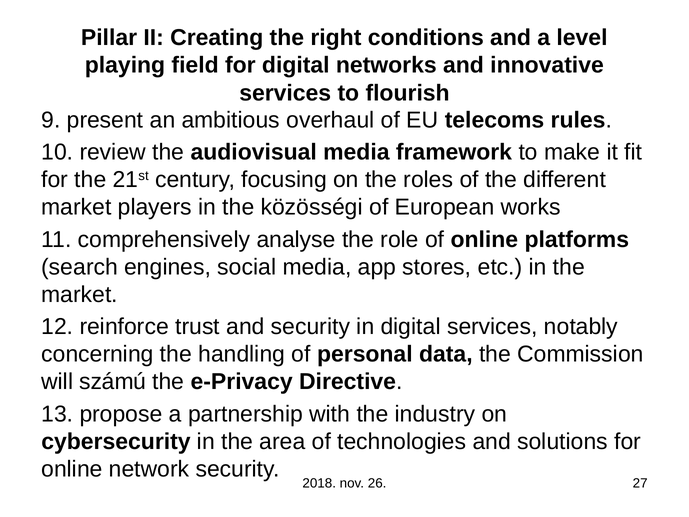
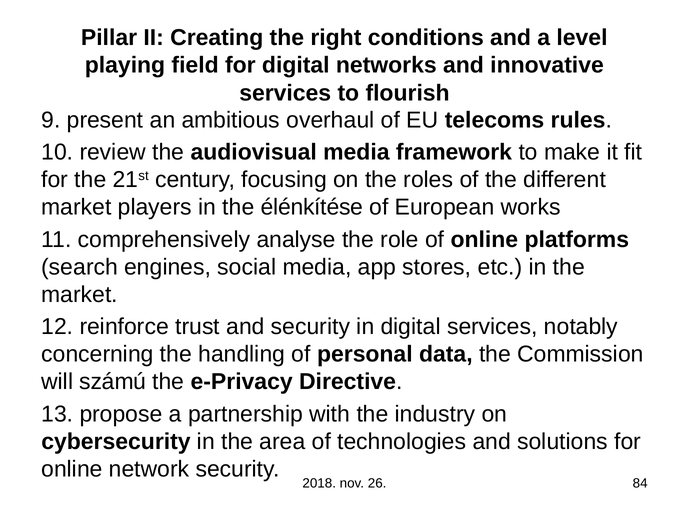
közösségi: közösségi -> élénkítése
27: 27 -> 84
